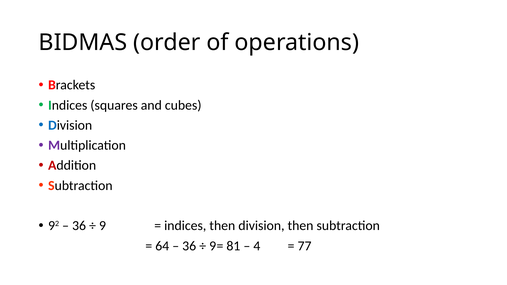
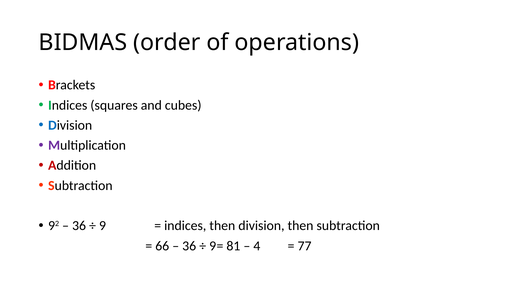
64: 64 -> 66
